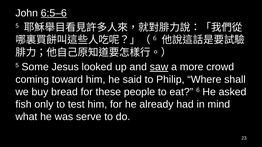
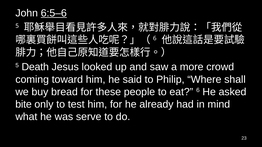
Some: Some -> Death
saw underline: present -> none
fish: fish -> bite
